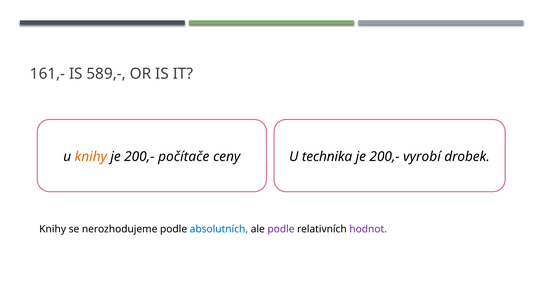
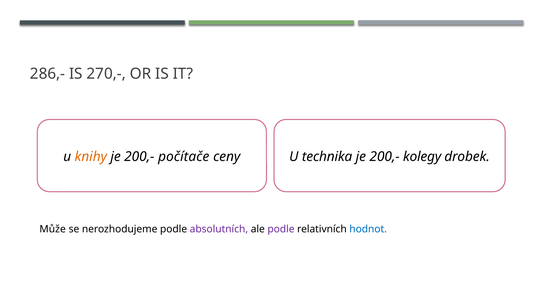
161,-: 161,- -> 286,-
589,-: 589,- -> 270,-
vyrobí: vyrobí -> kolegy
Knihy at (53, 229): Knihy -> Může
absolutních colour: blue -> purple
hodnot colour: purple -> blue
